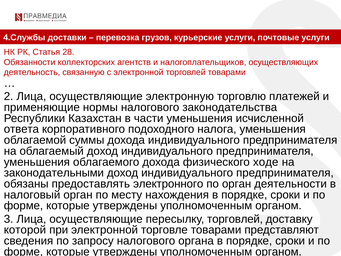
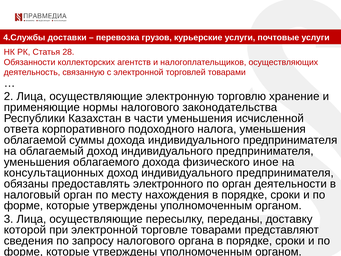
платежей: платежей -> хранение
ходе: ходе -> иное
законодательными: законодательными -> консультационных
пересылку торговлей: торговлей -> переданы
